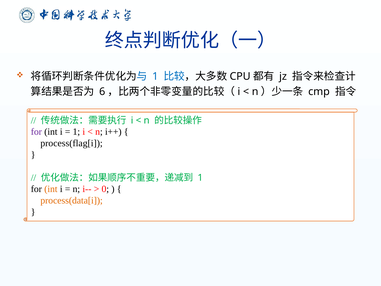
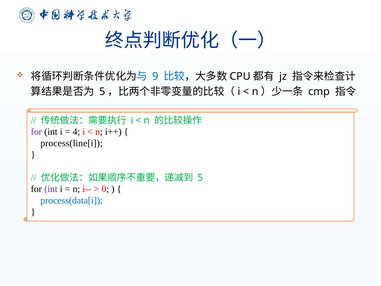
1 at (155, 76): 1 -> 9
6 at (102, 92): 6 -> 5
1 at (76, 132): 1 -> 4
process(flag[i: process(flag[i -> process(line[i
1 at (200, 177): 1 -> 5
int at (51, 189) colour: orange -> purple
process(data[i colour: orange -> blue
